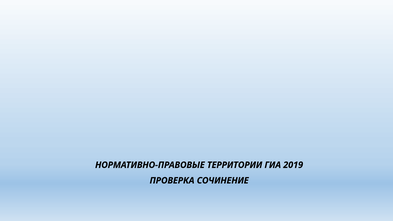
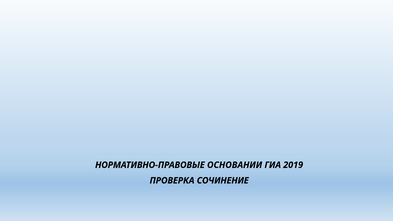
ТЕРРИТОРИИ: ТЕРРИТОРИИ -> ОСНОВАНИИ
